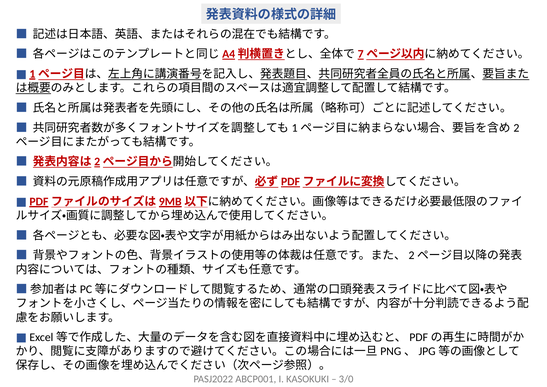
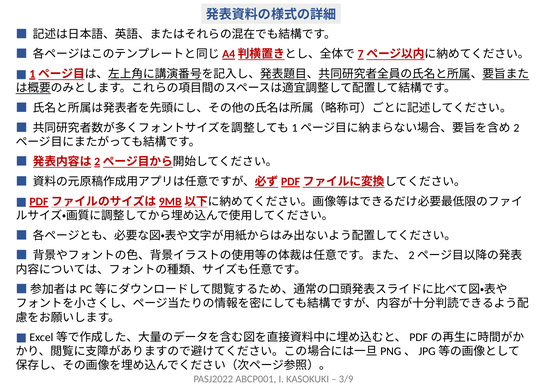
3/0: 3/0 -> 3/9
